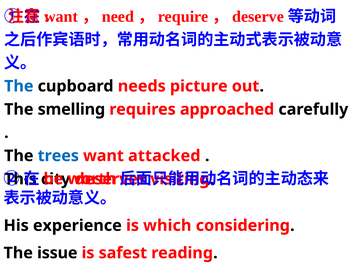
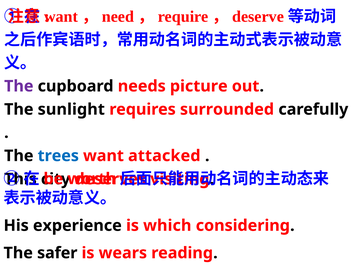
The at (19, 86) colour: blue -> purple
smelling: smelling -> sunlight
approached: approached -> surrounded
issue: issue -> safer
safest: safest -> wears
